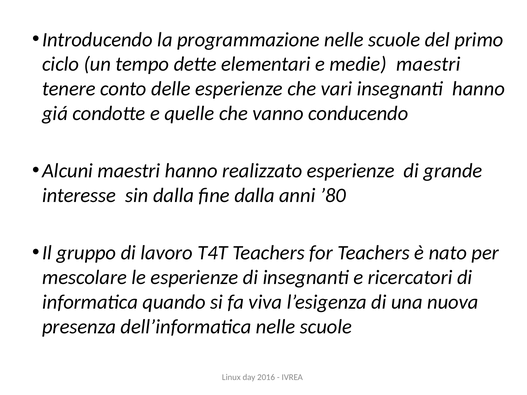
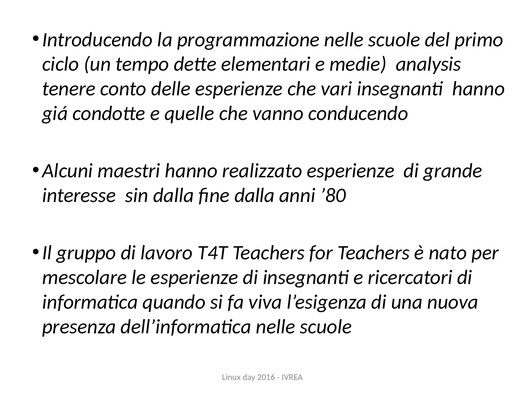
medie maestri: maestri -> analysis
